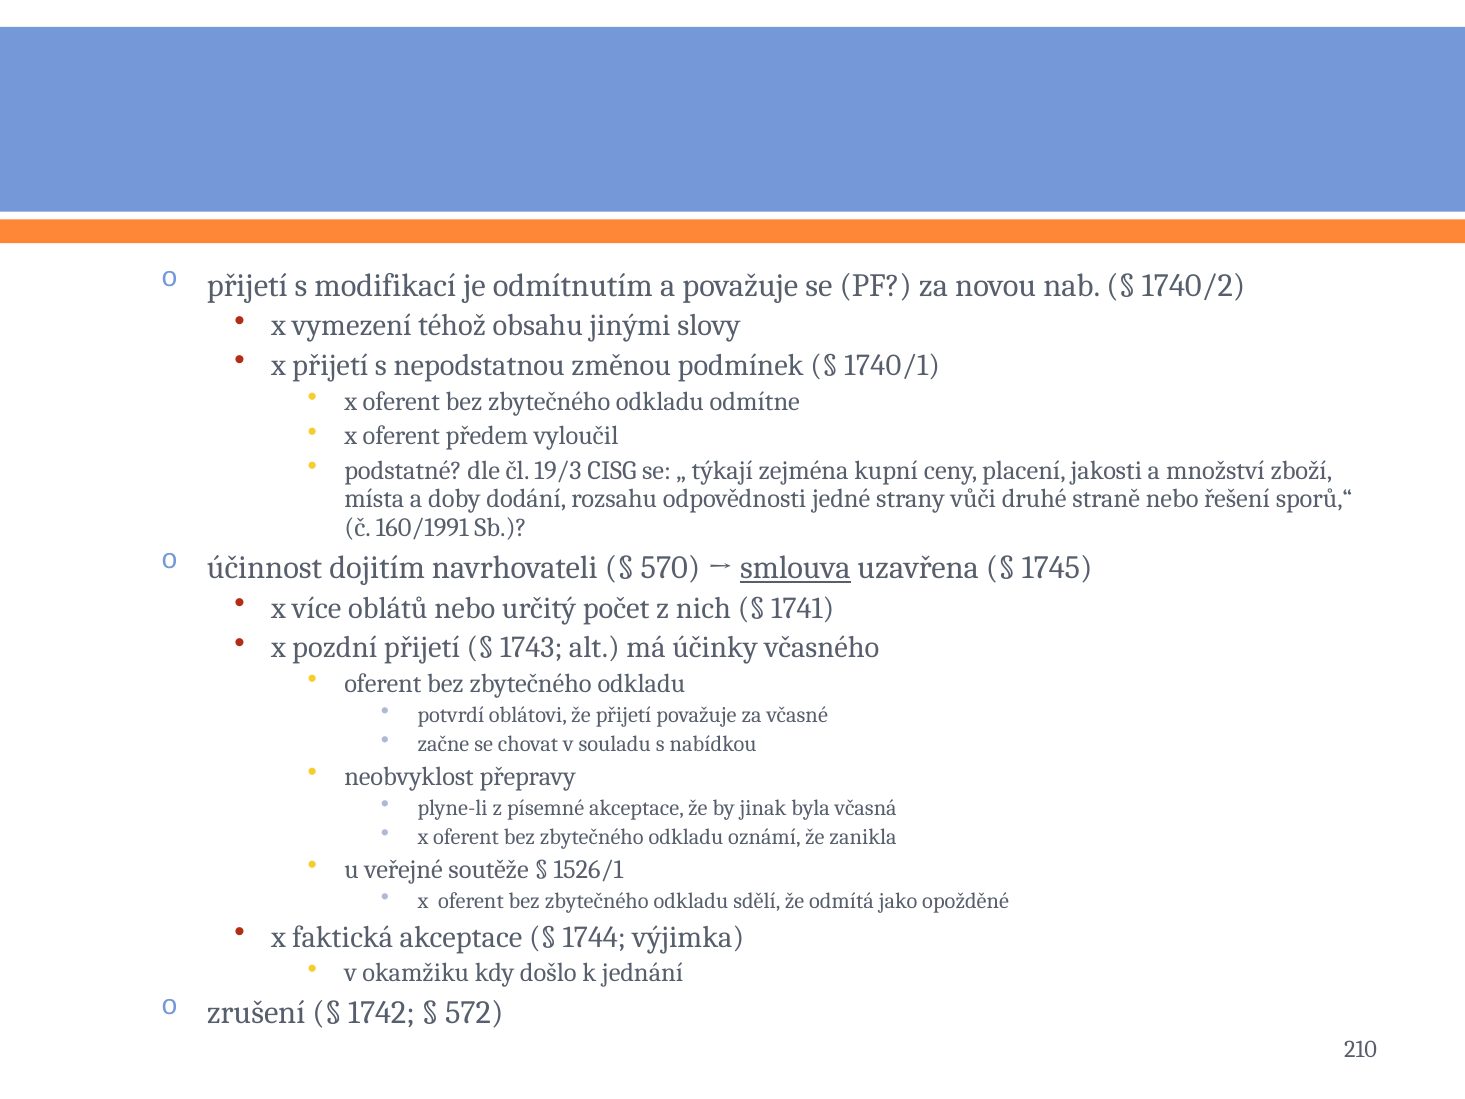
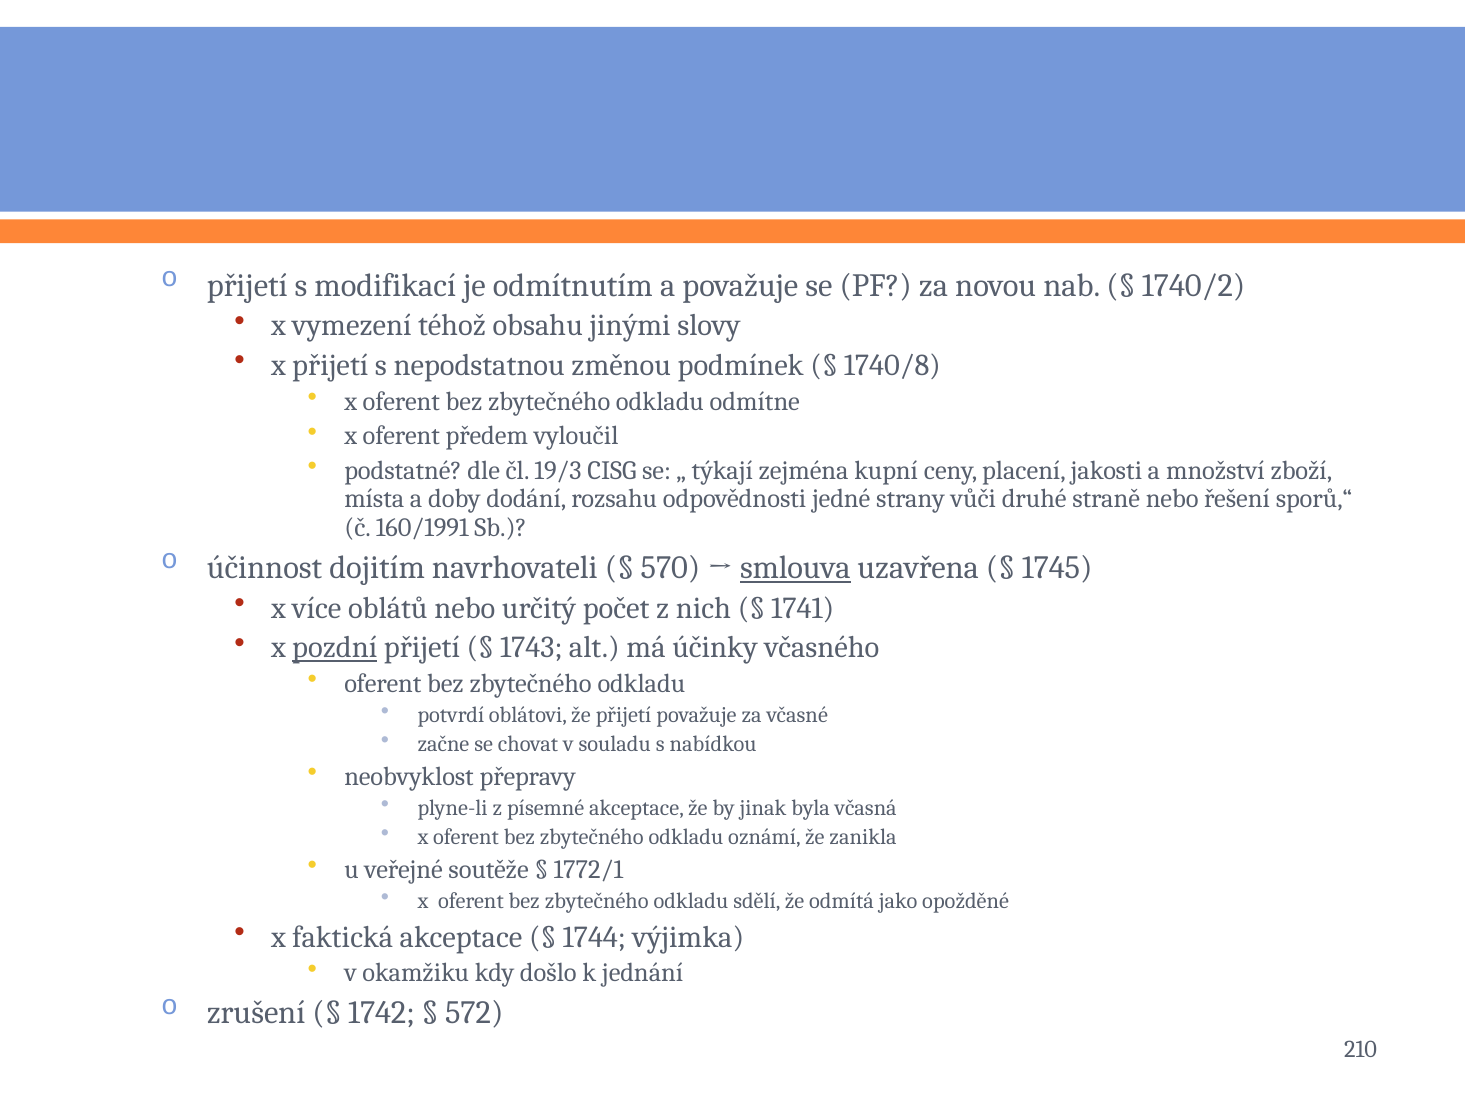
1740/1: 1740/1 -> 1740/8
pozdní underline: none -> present
1526/1: 1526/1 -> 1772/1
